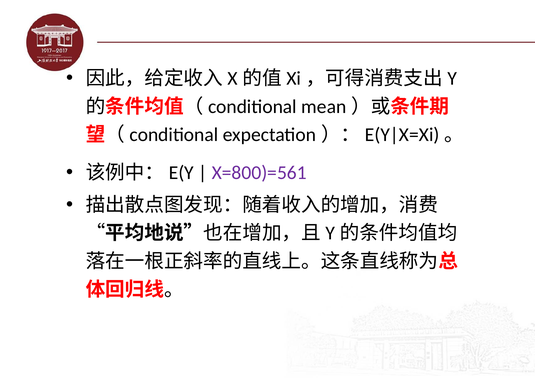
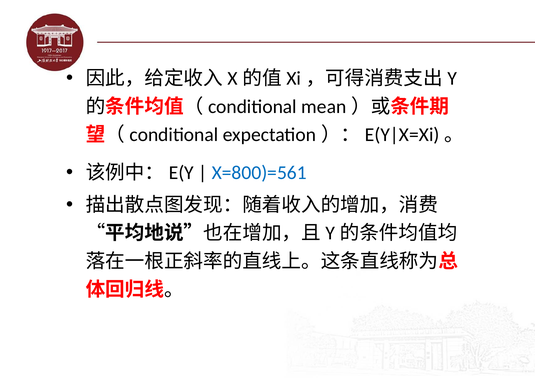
X=800)=561 colour: purple -> blue
